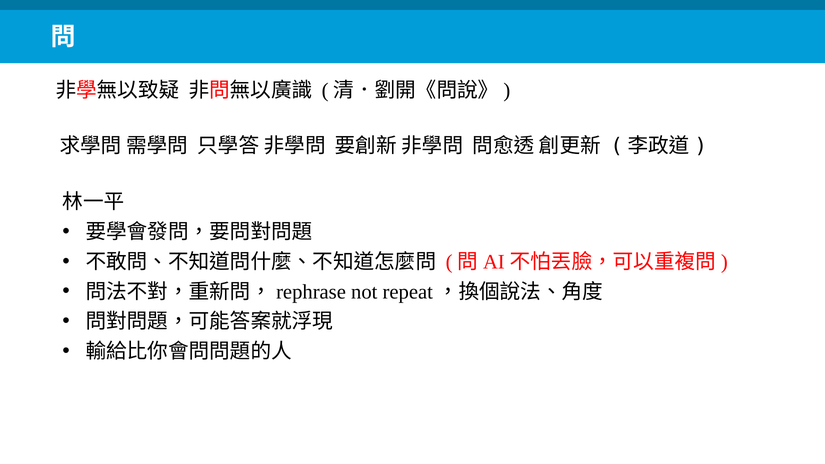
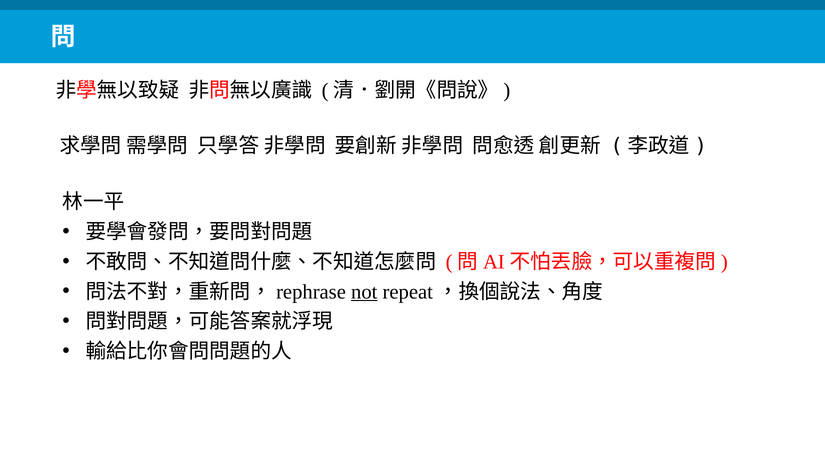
not underline: none -> present
